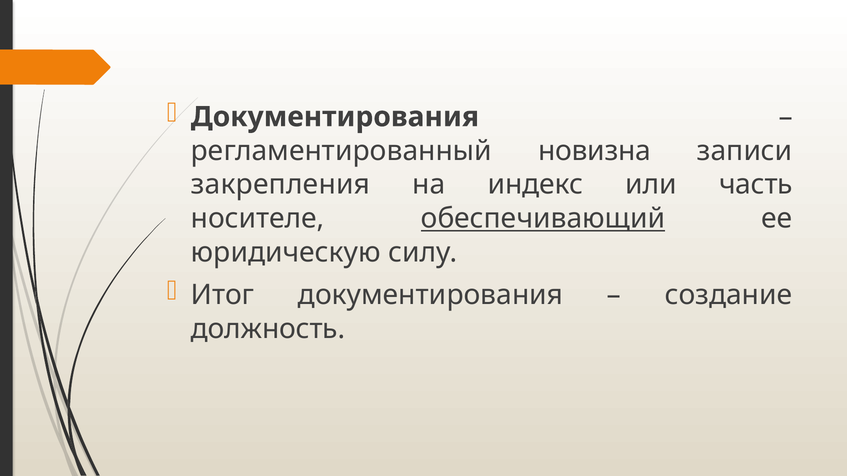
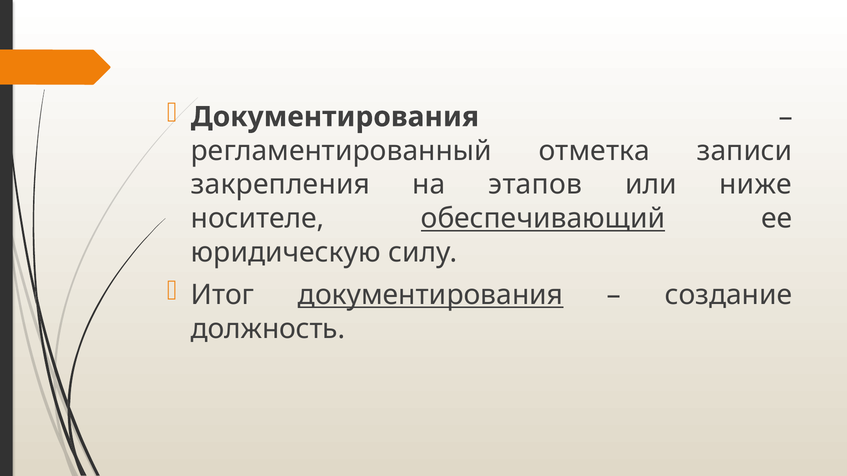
новизна: новизна -> отметка
индекс: индекс -> этапов
часть: часть -> ниже
документирования at (431, 295) underline: none -> present
